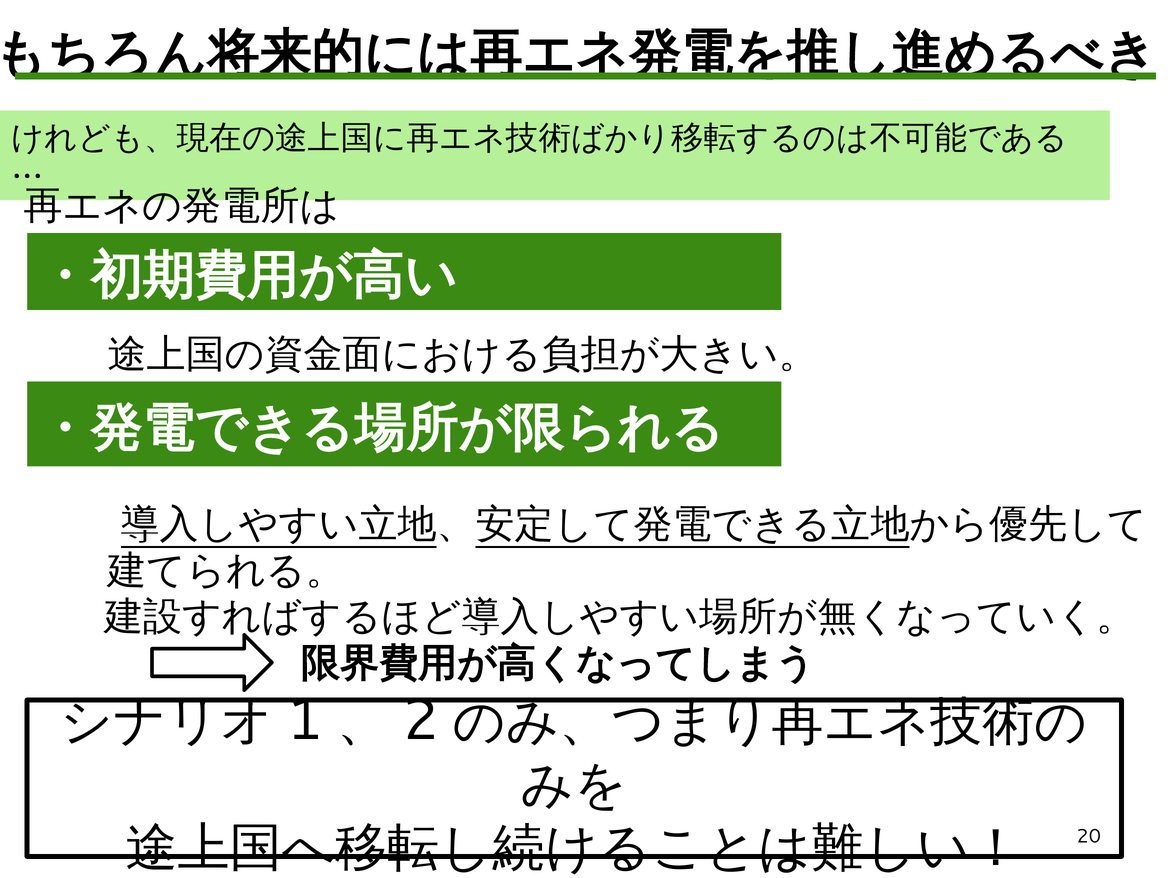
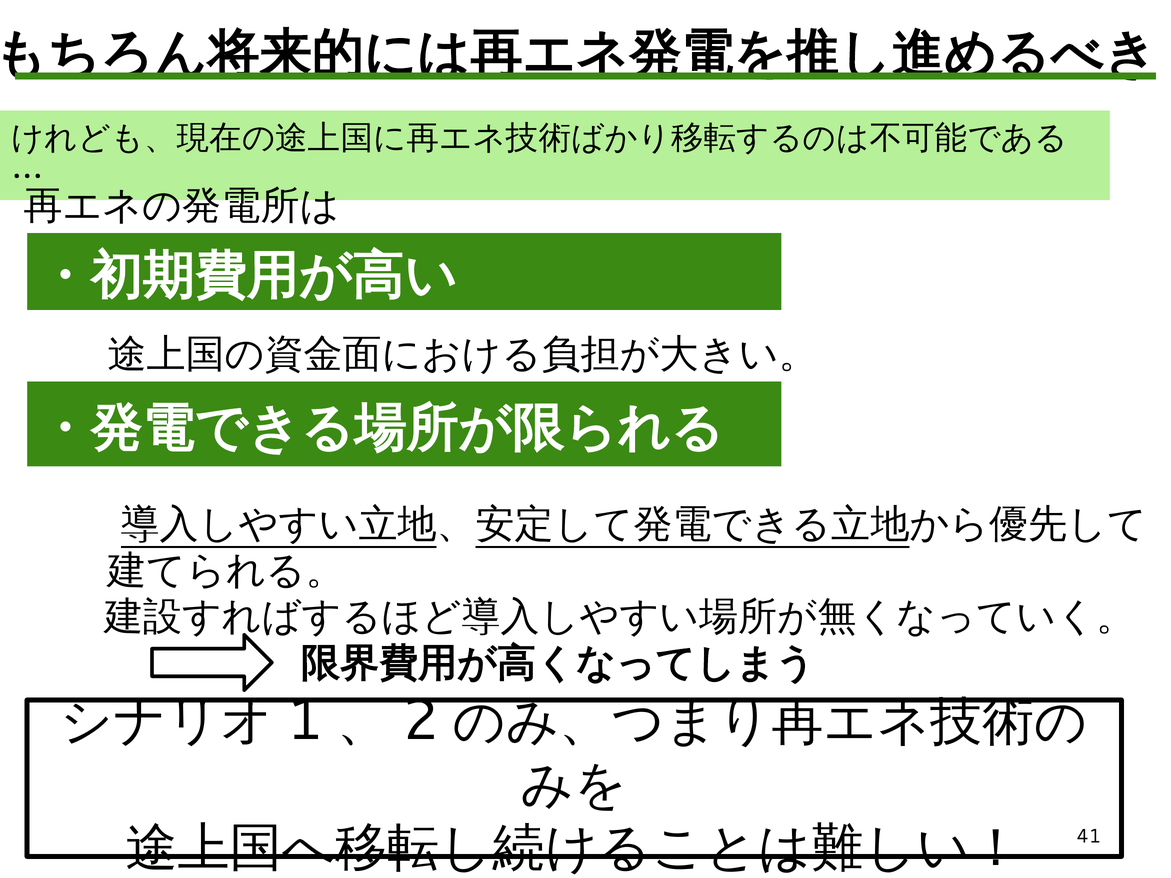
20: 20 -> 41
